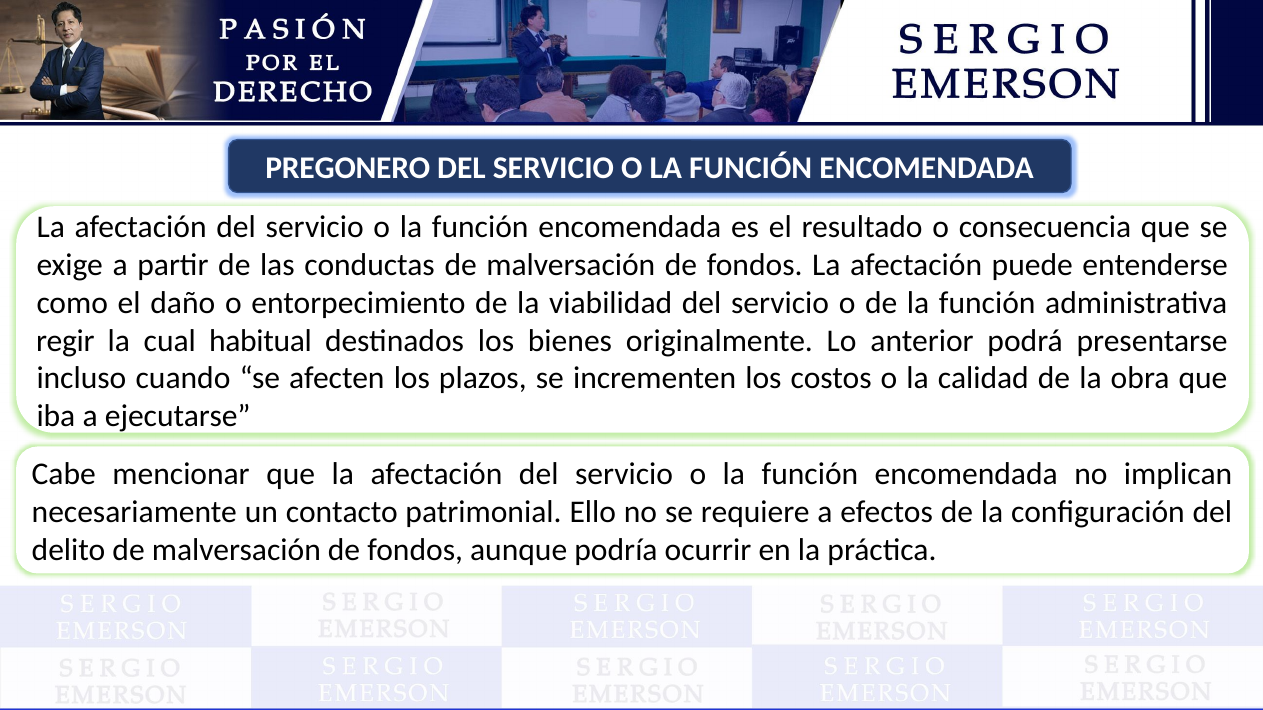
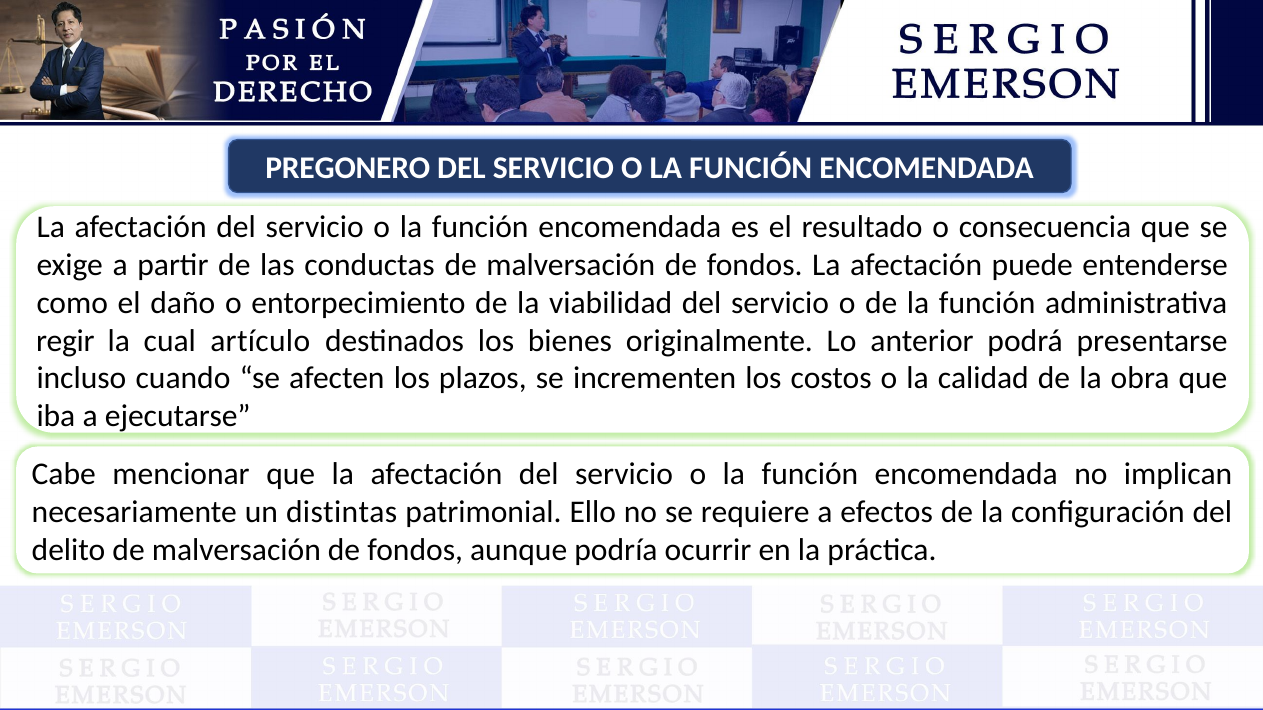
habitual: habitual -> artículo
contacto: contacto -> distintas
